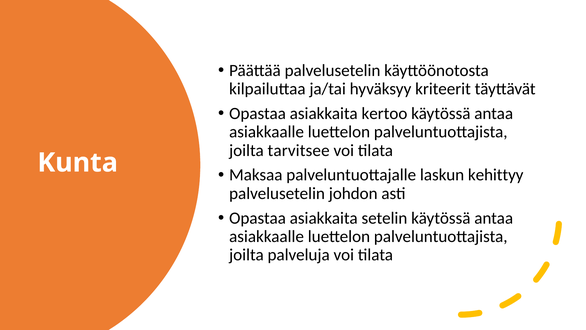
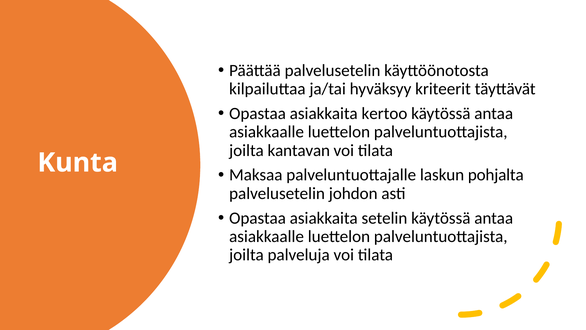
tarvitsee: tarvitsee -> kantavan
kehittyy: kehittyy -> pohjalta
